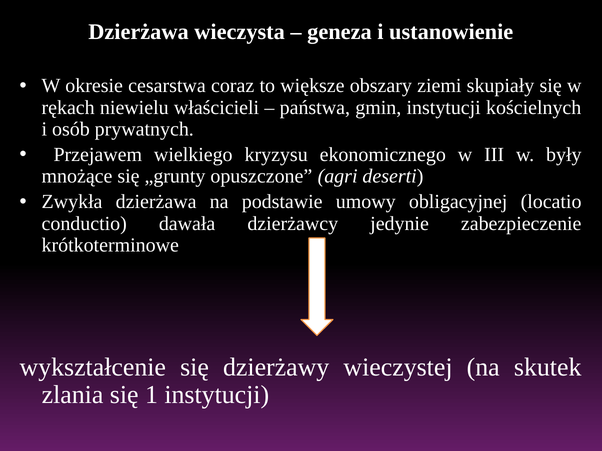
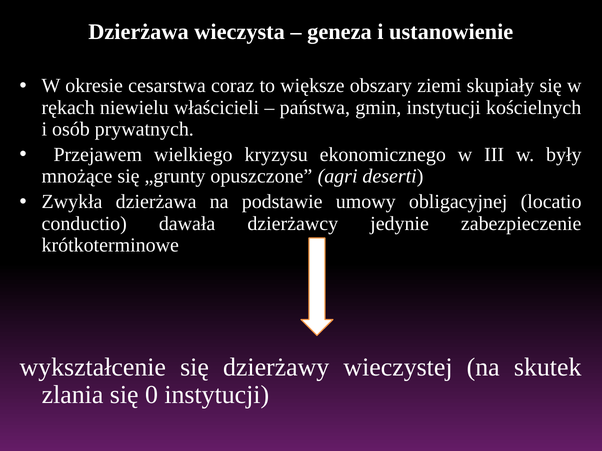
1: 1 -> 0
